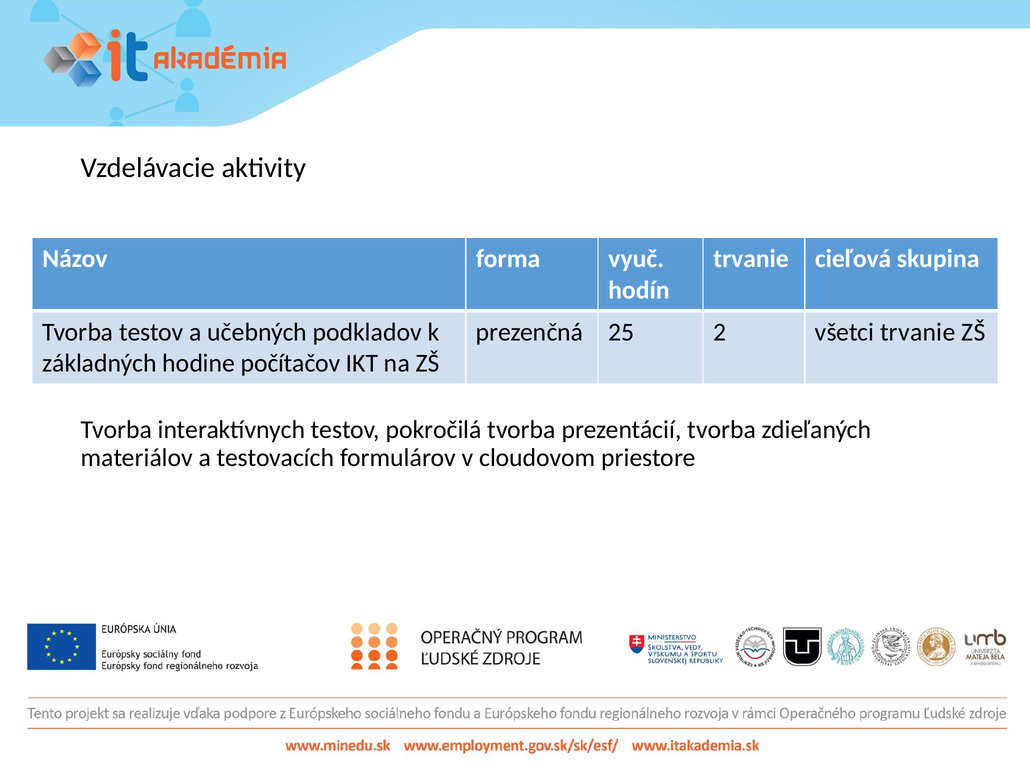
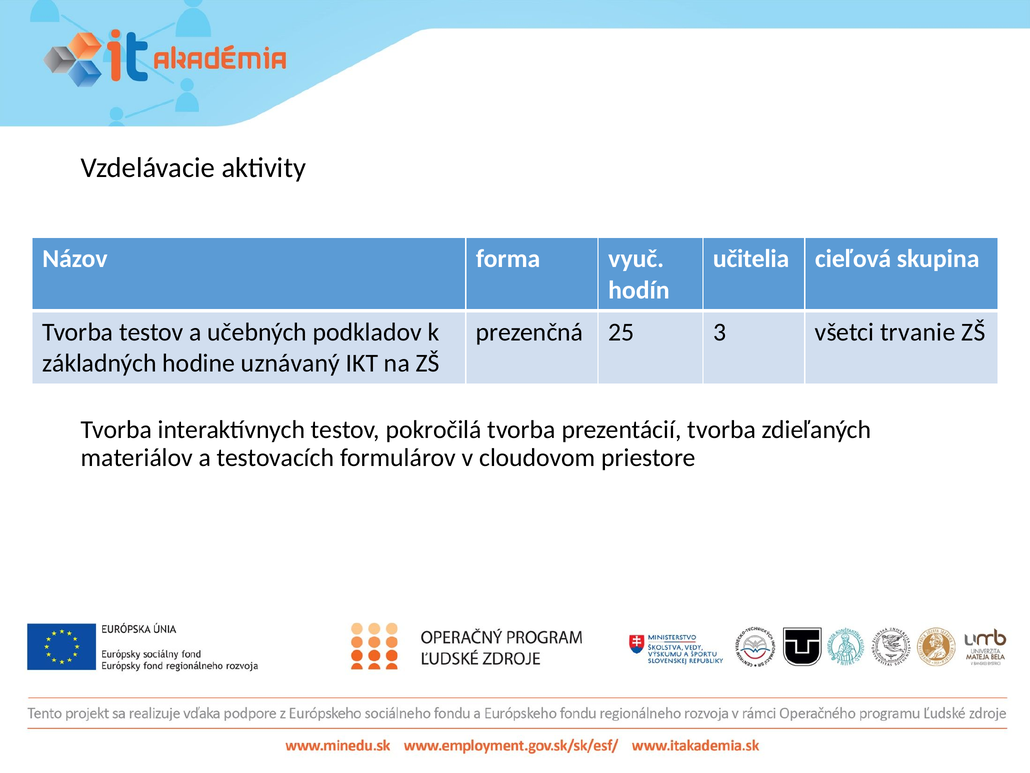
trvanie at (751, 259): trvanie -> učitelia
2: 2 -> 3
počítačov: počítačov -> uznávaný
